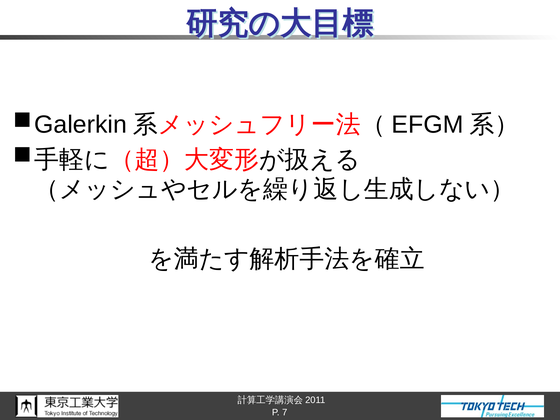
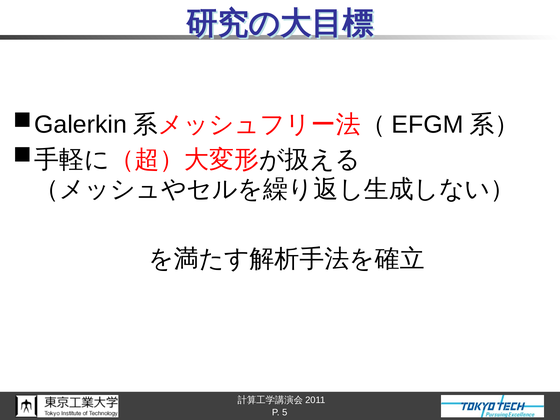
7: 7 -> 5
